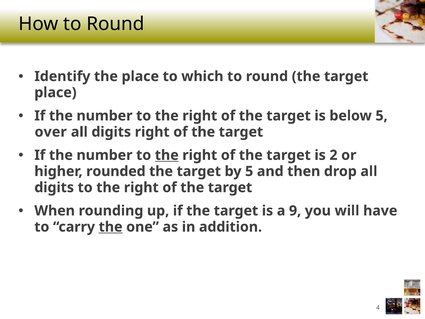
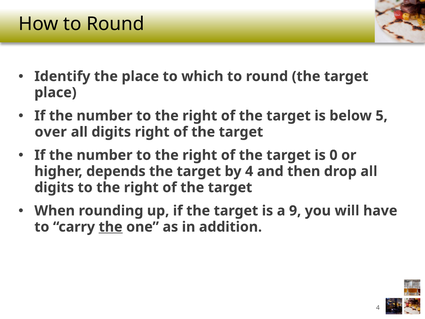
the at (167, 155) underline: present -> none
2: 2 -> 0
rounded: rounded -> depends
by 5: 5 -> 4
